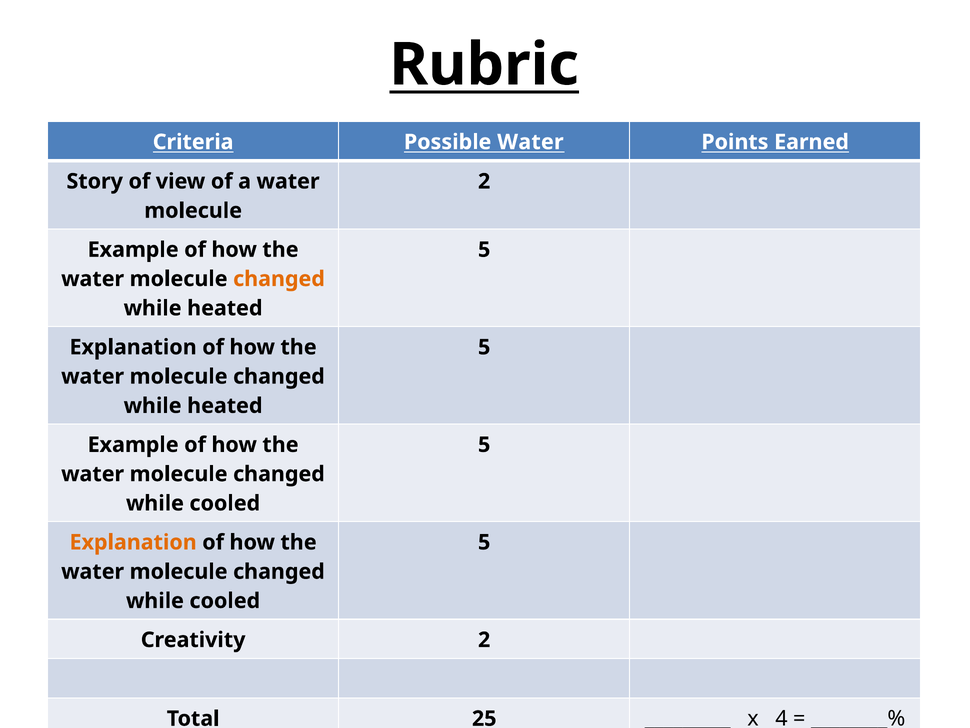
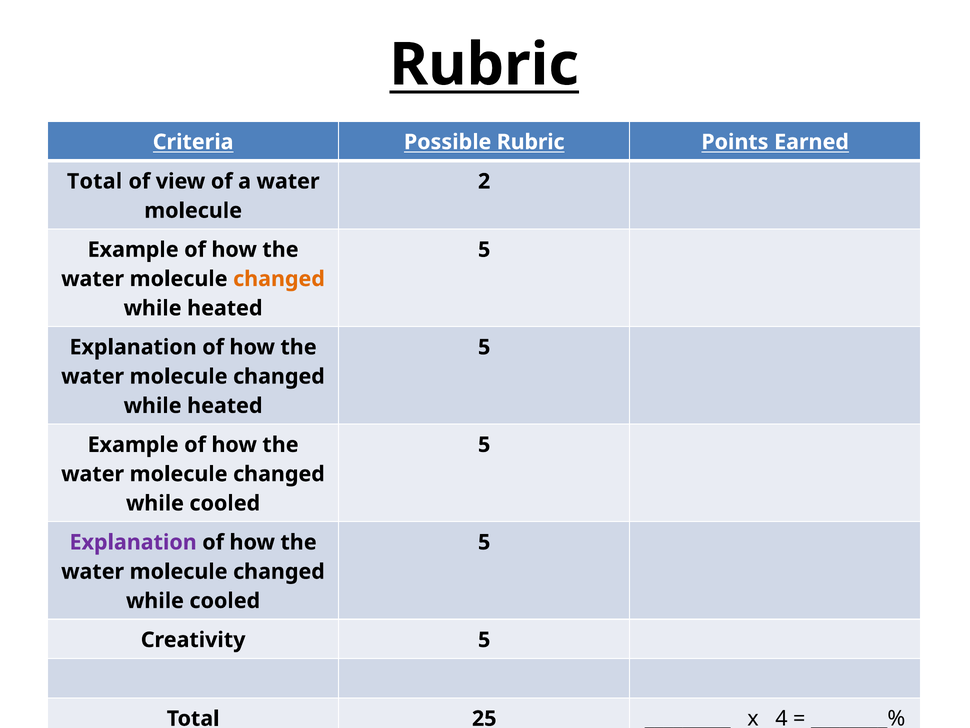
Possible Water: Water -> Rubric
Story at (95, 181): Story -> Total
Explanation at (133, 542) colour: orange -> purple
Creativity 2: 2 -> 5
